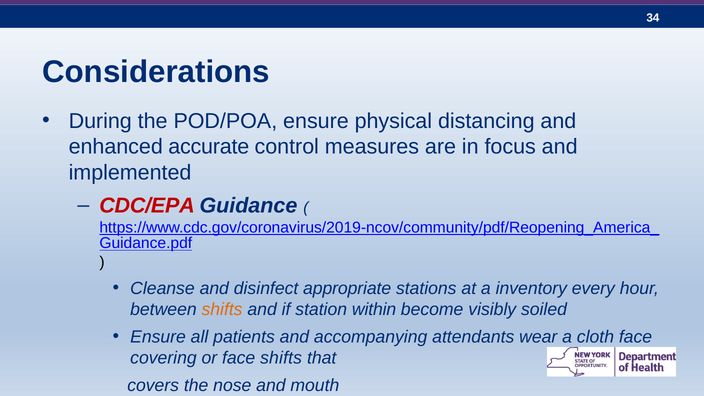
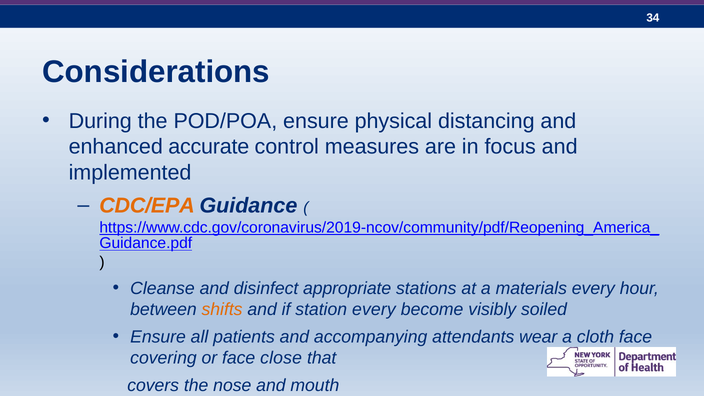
CDC/EPA colour: red -> orange
inventory: inventory -> materials
station within: within -> every
face shifts: shifts -> close
